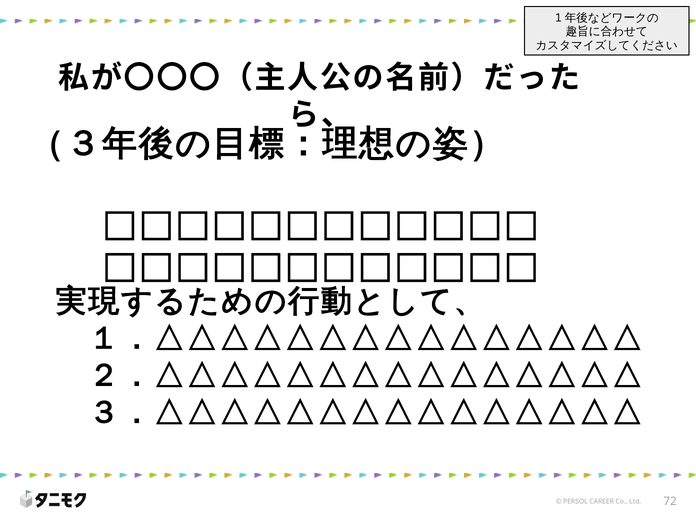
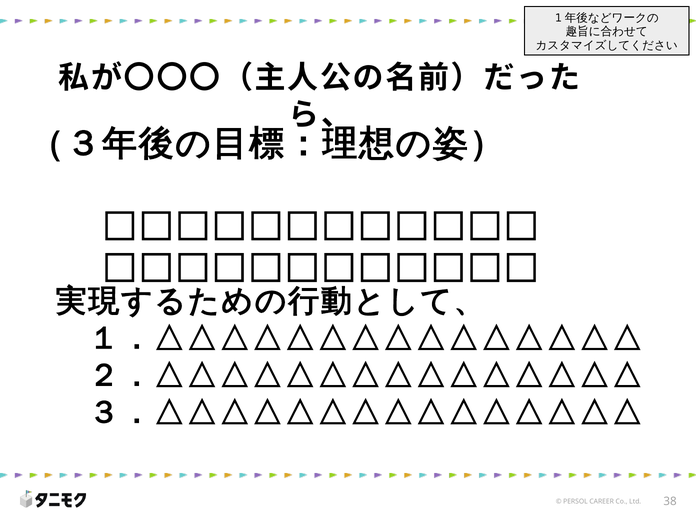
72: 72 -> 38
